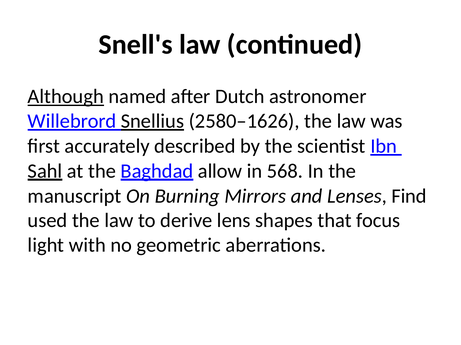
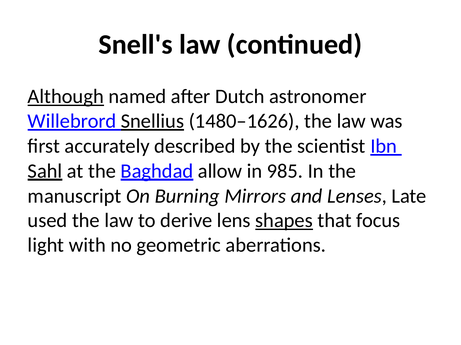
2580–1626: 2580–1626 -> 1480–1626
568: 568 -> 985
Find: Find -> Late
shapes underline: none -> present
